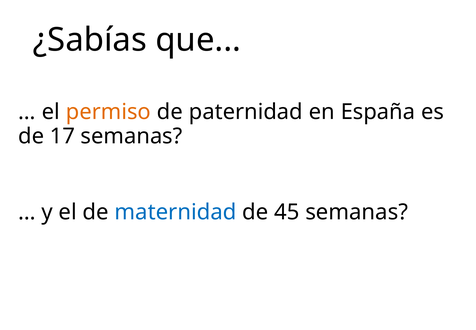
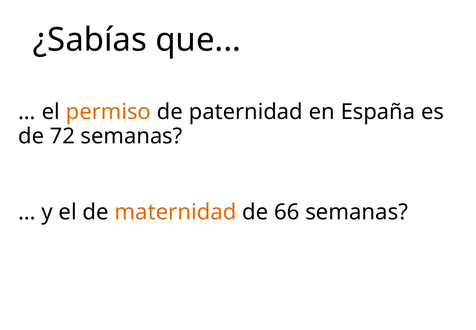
17: 17 -> 72
maternidad colour: blue -> orange
45: 45 -> 66
